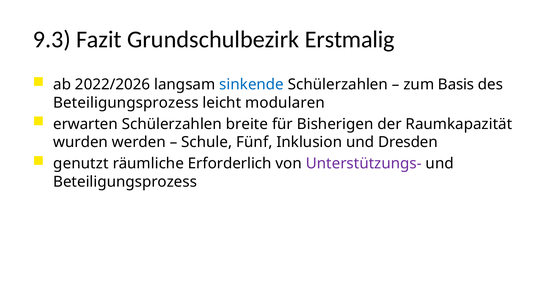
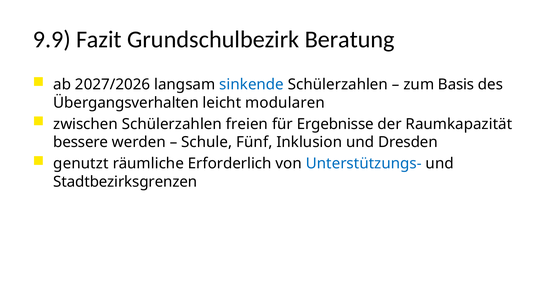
9.3: 9.3 -> 9.9
Erstmalig: Erstmalig -> Beratung
2022/2026: 2022/2026 -> 2027/2026
Beteiligungsprozess at (126, 103): Beteiligungsprozess -> Übergangsverhalten
erwarten: erwarten -> zwischen
breite: breite -> freien
Bisherigen: Bisherigen -> Ergebnisse
wurden: wurden -> bessere
Unterstützungs- colour: purple -> blue
Beteiligungsprozess at (125, 182): Beteiligungsprozess -> Stadtbezirksgrenzen
